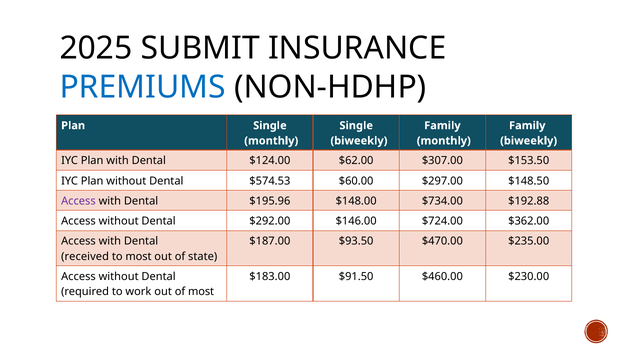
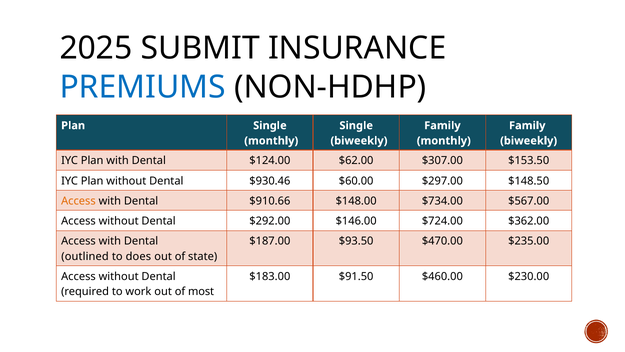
$574.53: $574.53 -> $930.46
Access at (78, 201) colour: purple -> orange
$195.96: $195.96 -> $910.66
$192.88: $192.88 -> $567.00
received: received -> outlined
to most: most -> does
